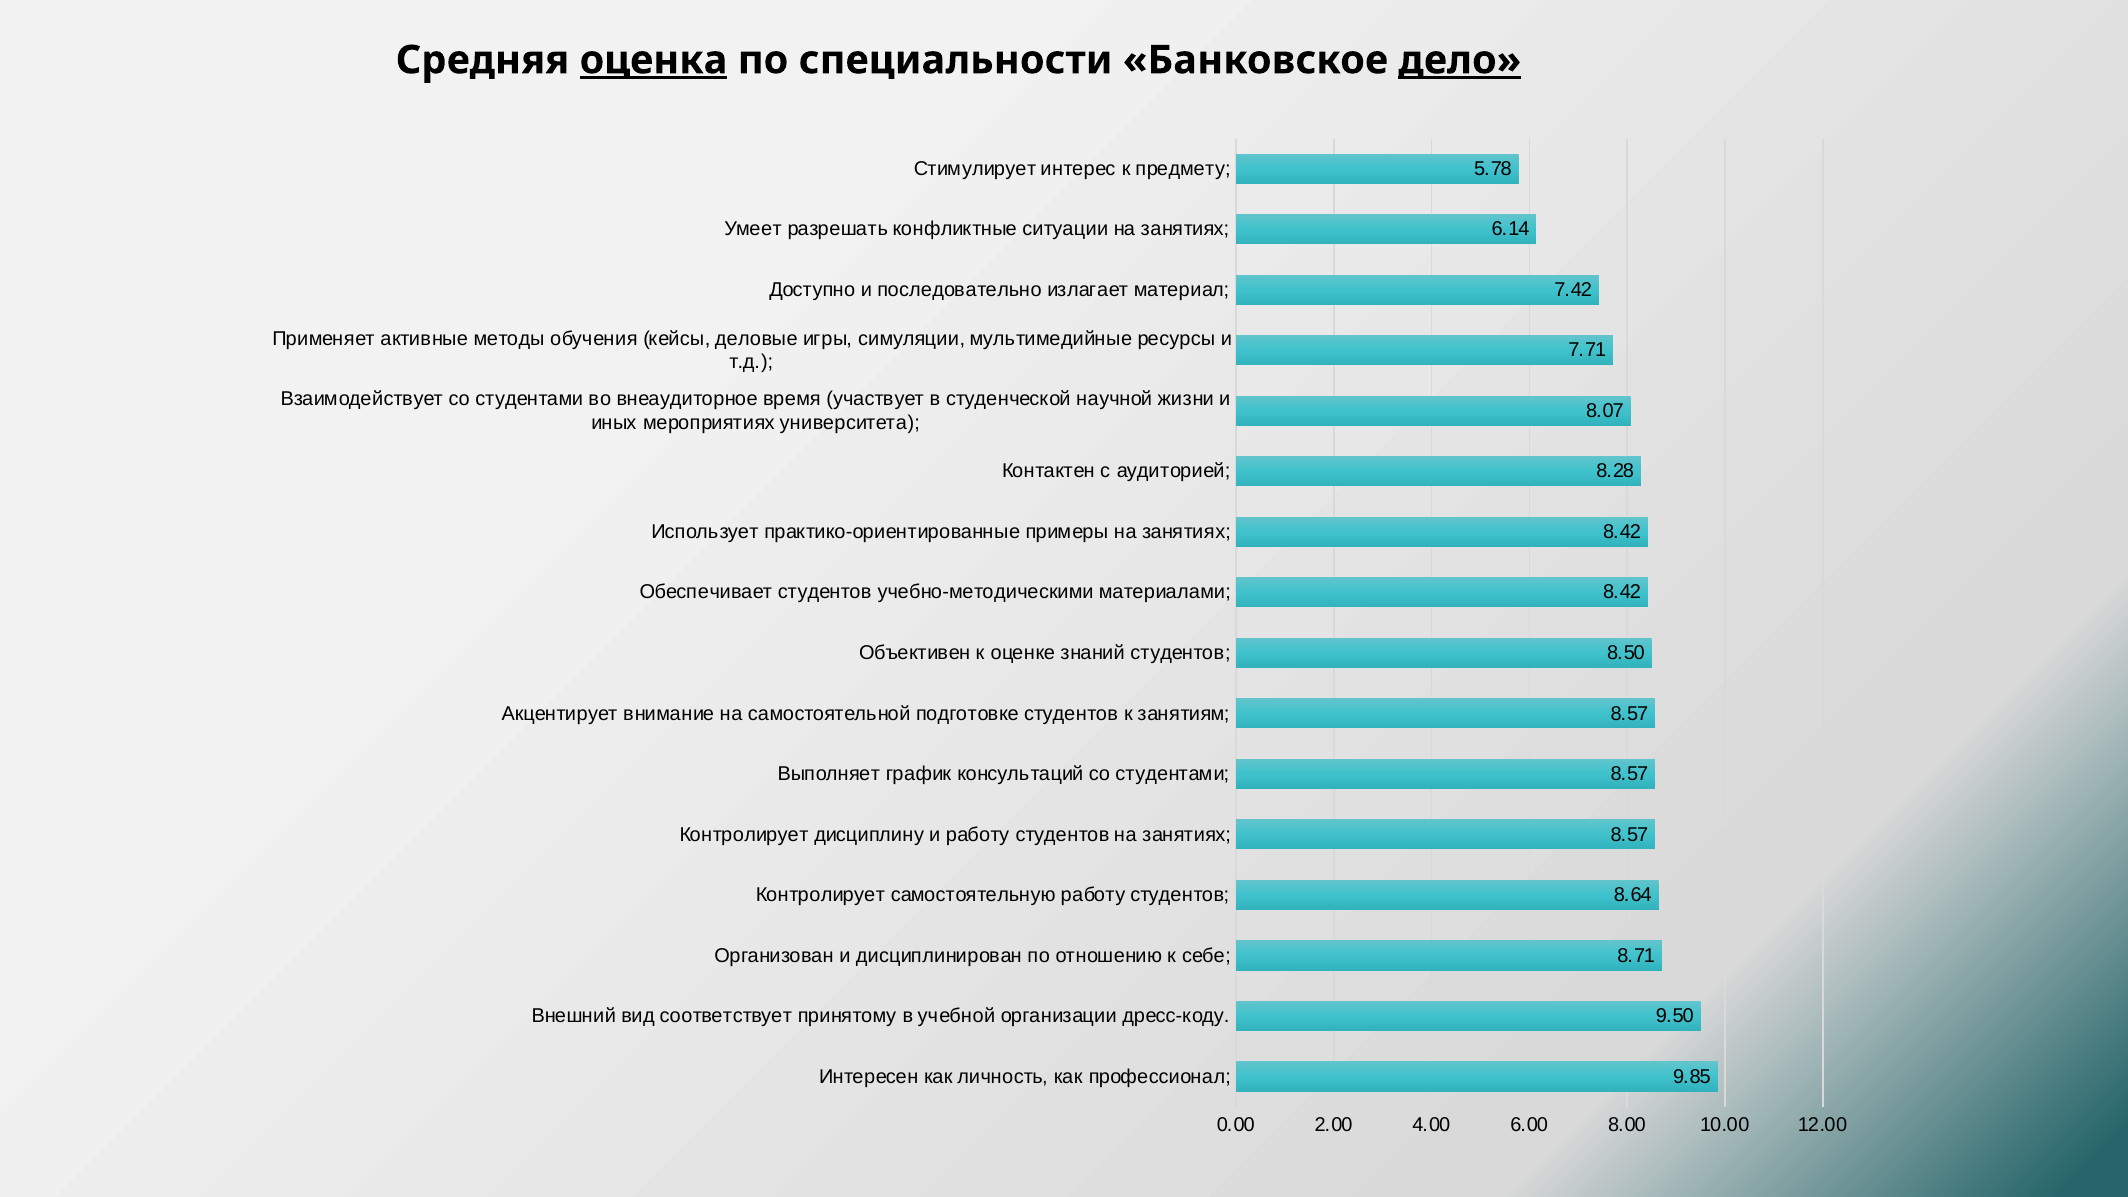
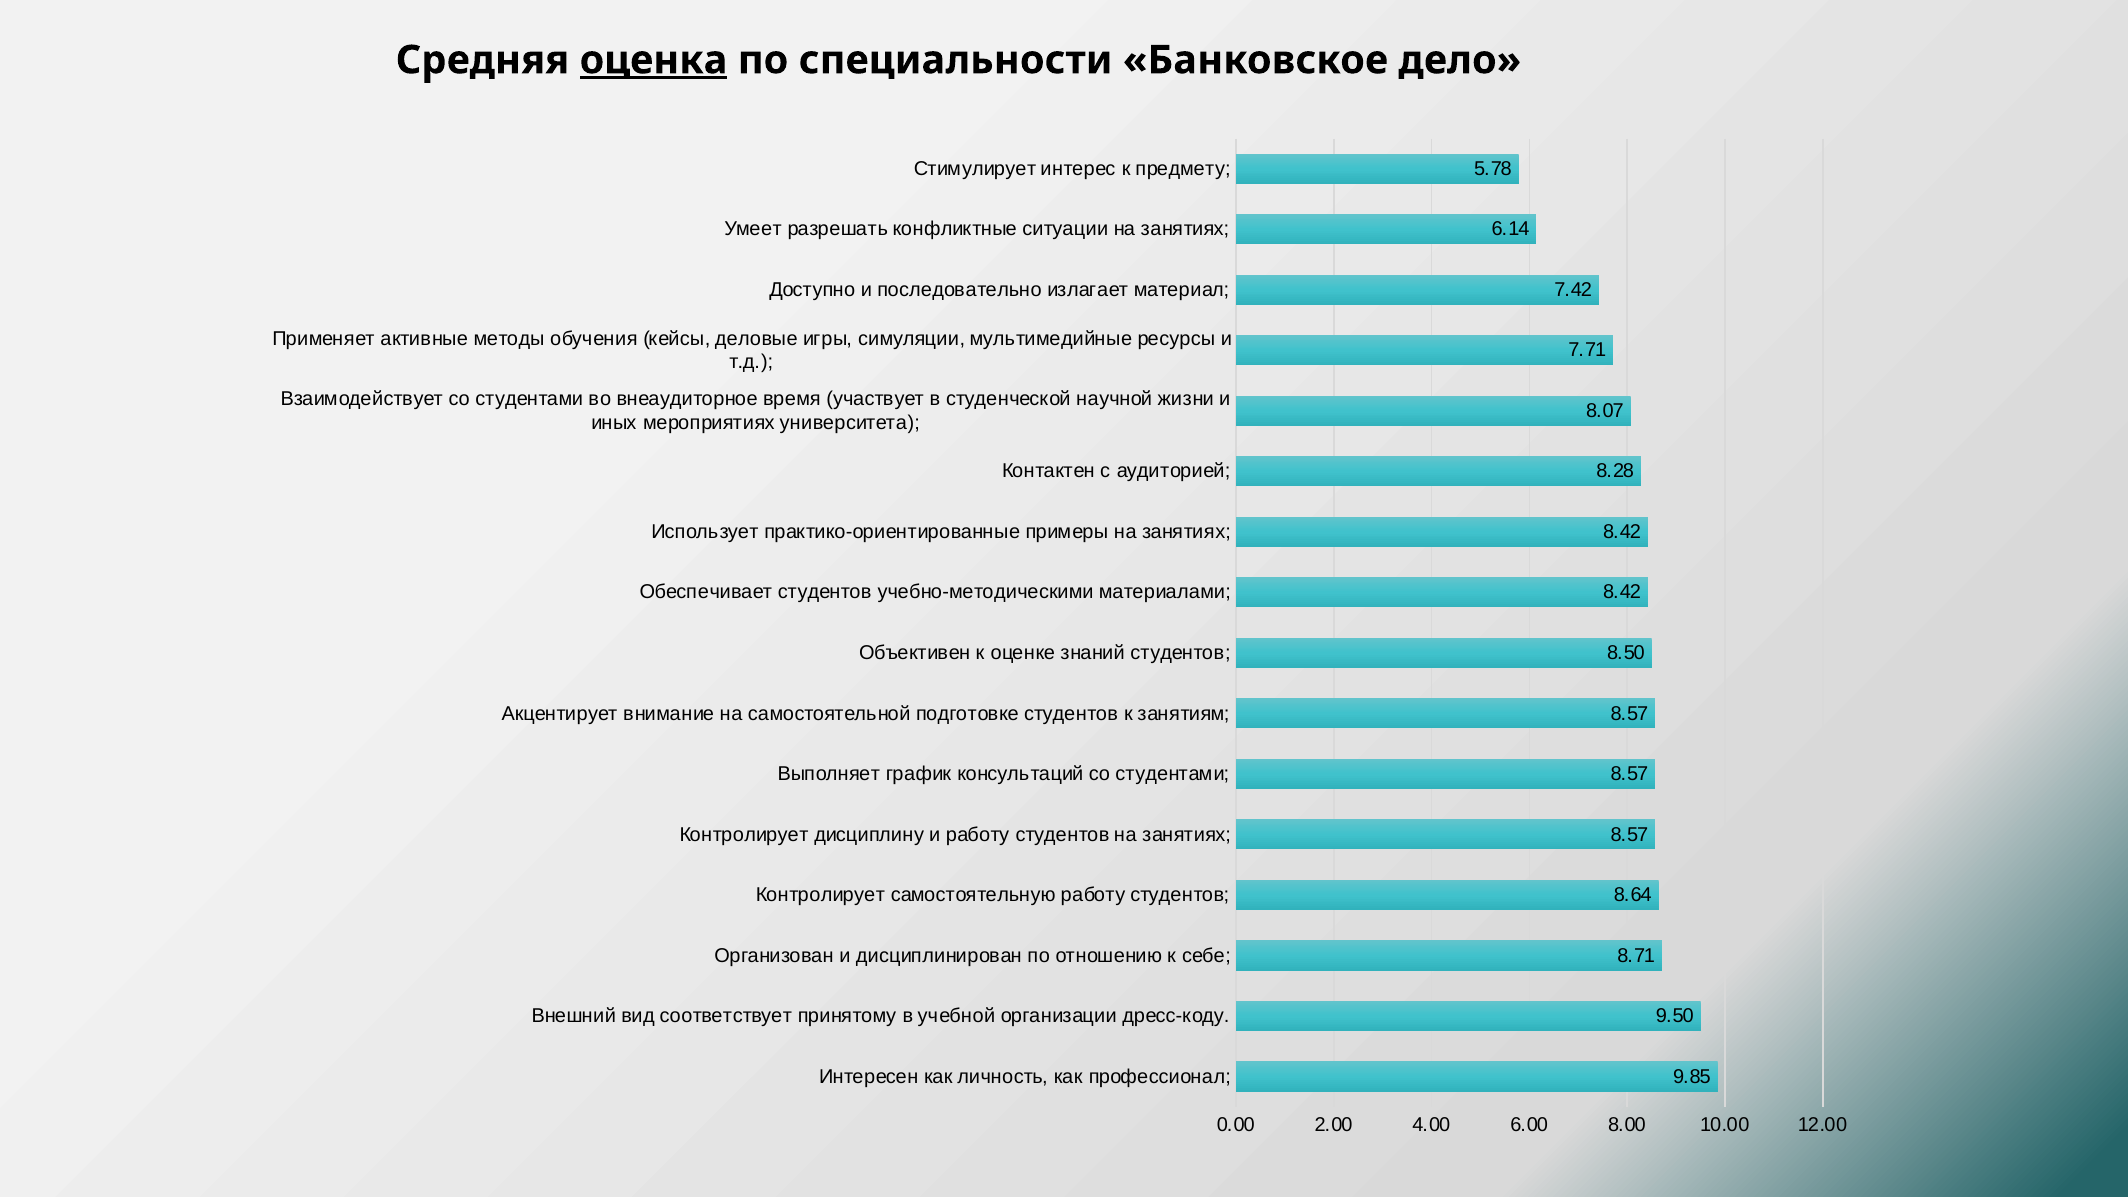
дело underline: present -> none
